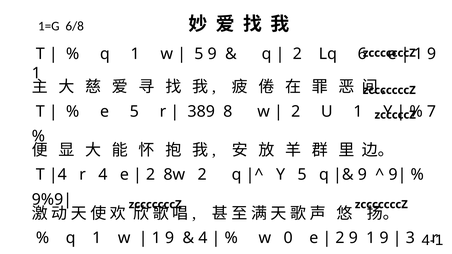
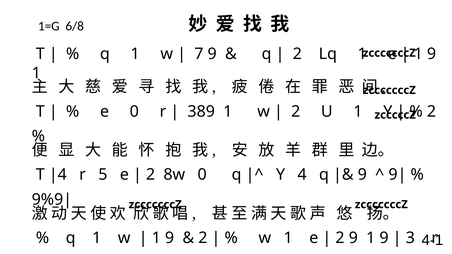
5 at (199, 54): 5 -> 7
Lq 6: 6 -> 1
e 5: 5 -> 0
389 8: 8 -> 1
7 at (431, 112): 7 -> 2
4 at (103, 175): 4 -> 5
8w 2: 2 -> 0
Y 5: 5 -> 4
4 at (203, 238): 4 -> 2
w 0: 0 -> 1
